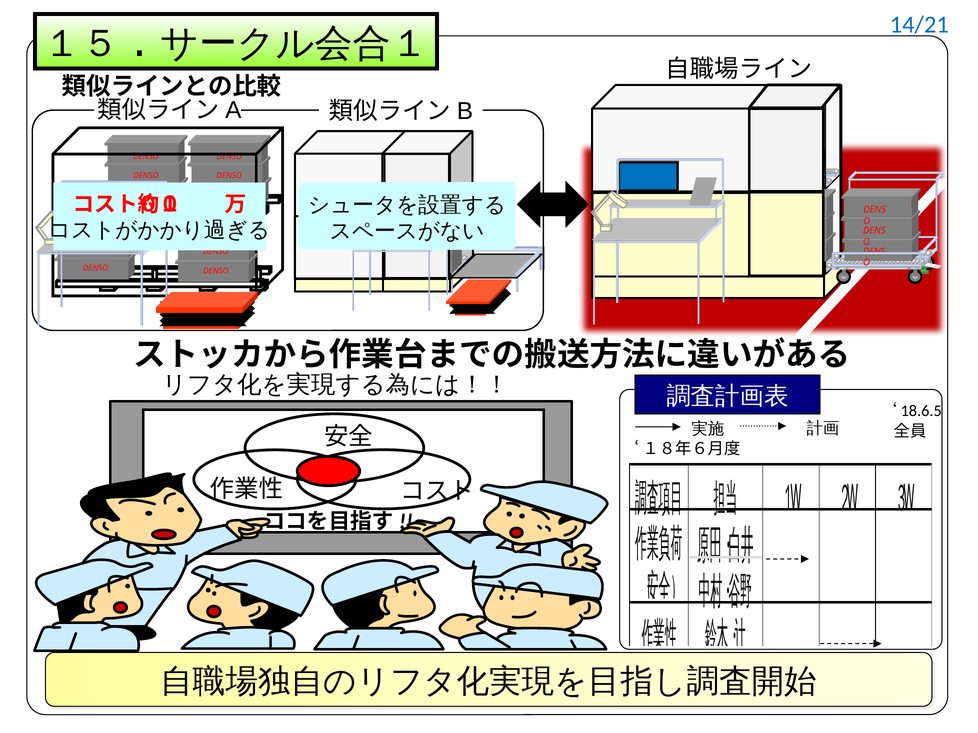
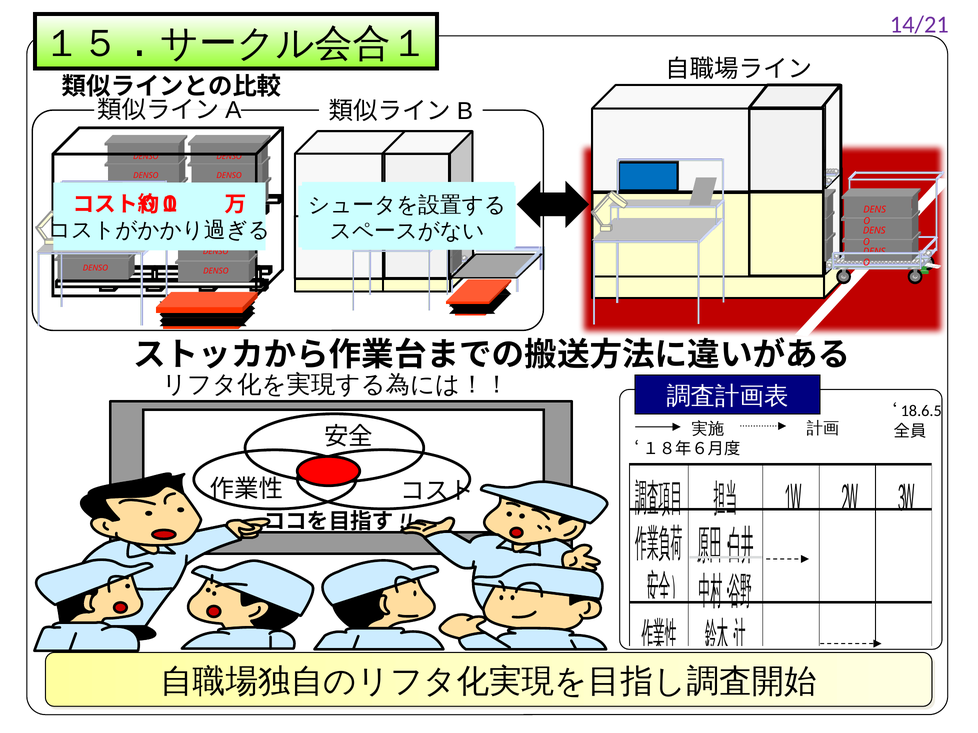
14/21 colour: blue -> purple
